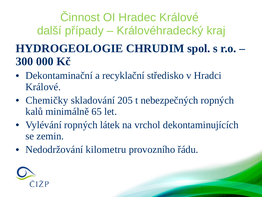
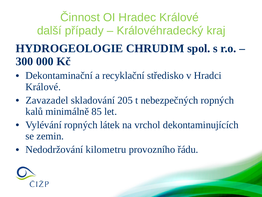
Chemičky: Chemičky -> Zavazadel
65: 65 -> 85
